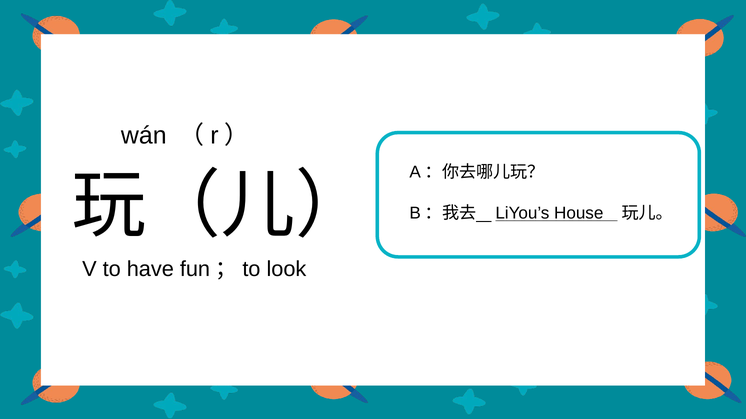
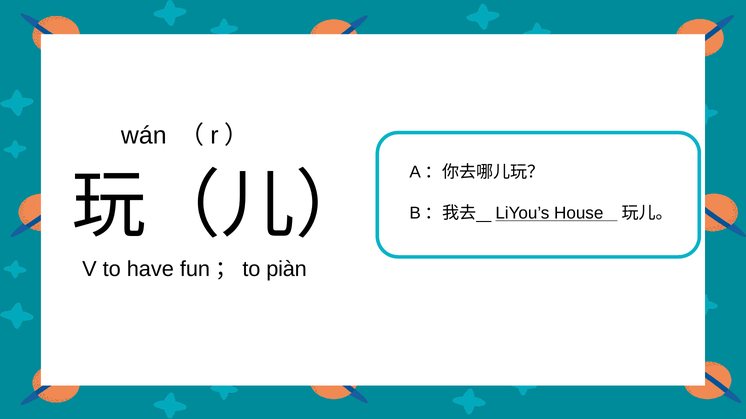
look: look -> piàn
